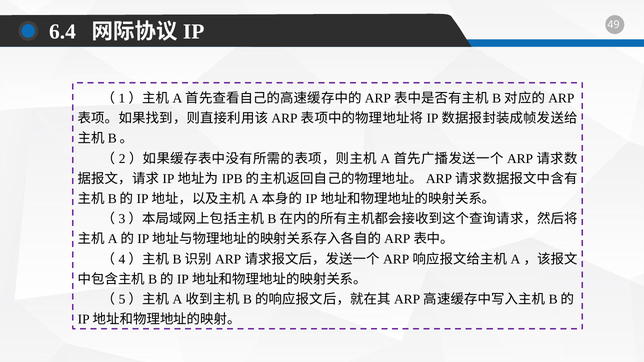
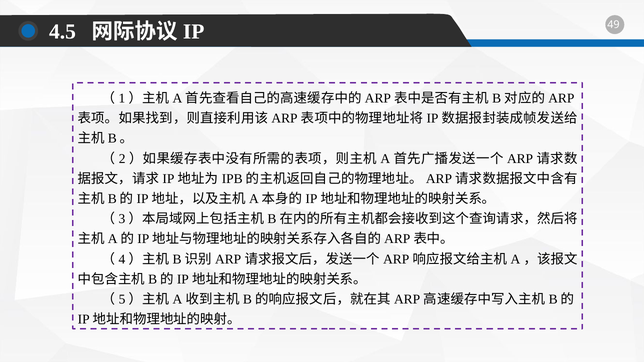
6.4: 6.4 -> 4.5
